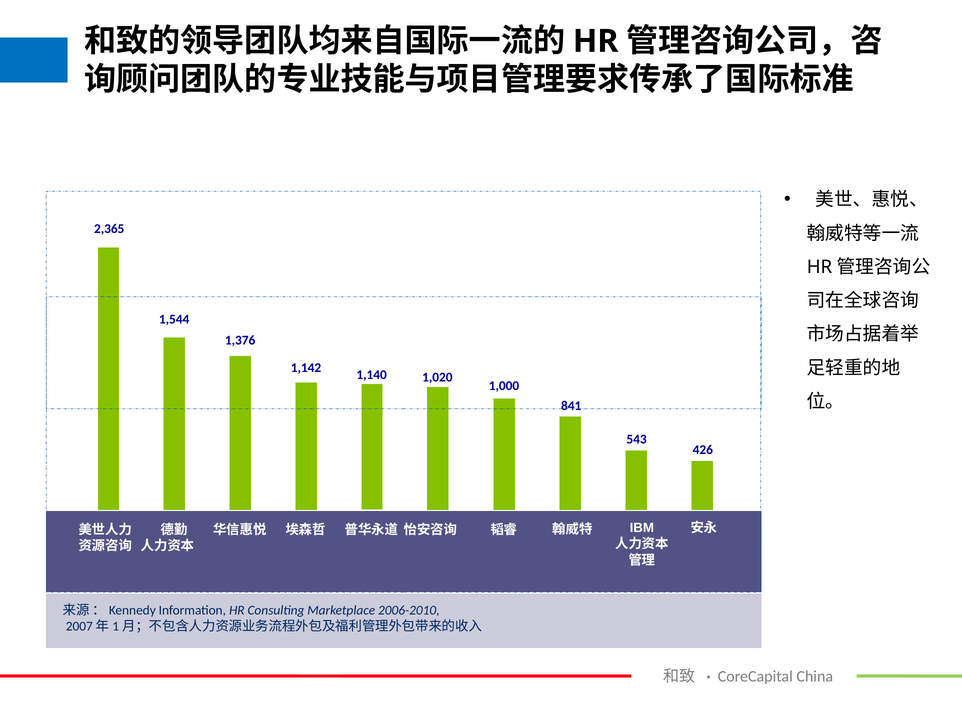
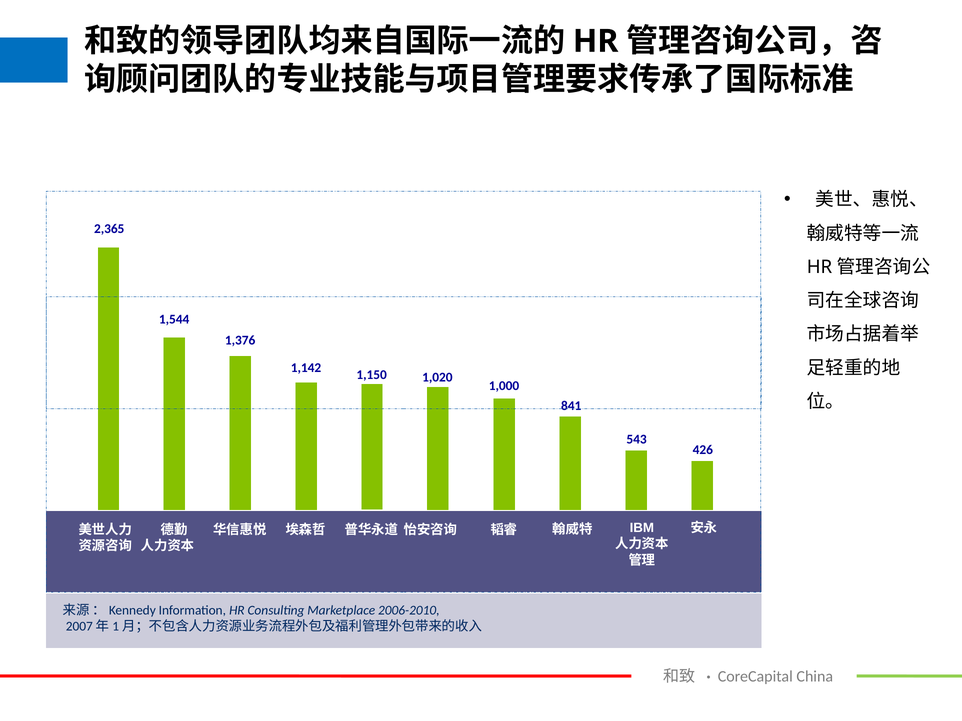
1,140: 1,140 -> 1,150
